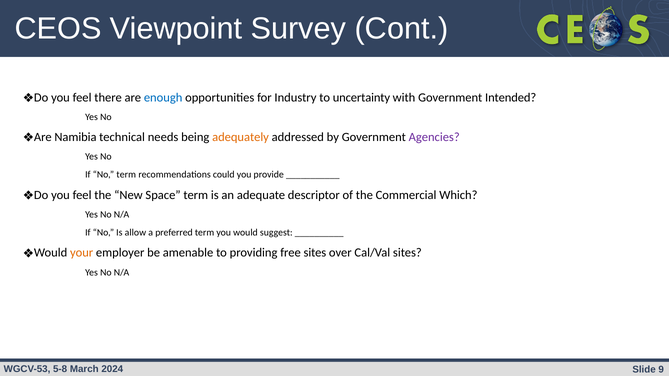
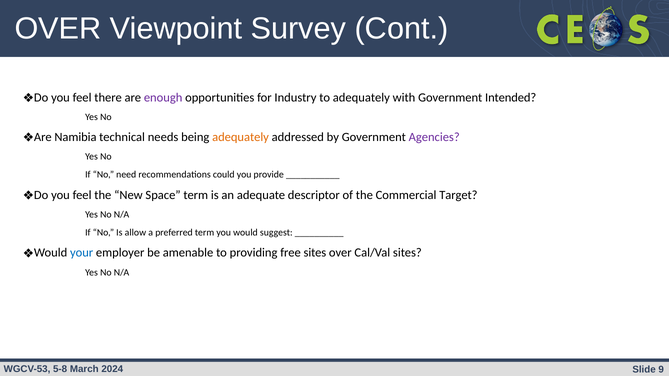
CEOS at (58, 29): CEOS -> OVER
enough colour: blue -> purple
to uncertainty: uncertainty -> adequately
No term: term -> need
Which: Which -> Target
your colour: orange -> blue
